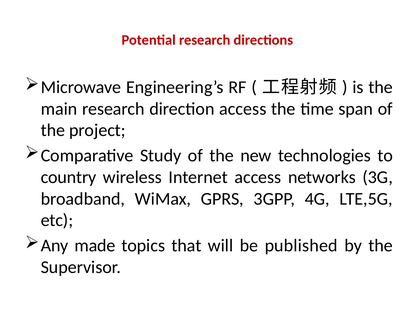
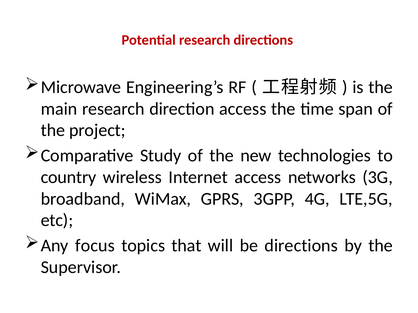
made: made -> focus
be published: published -> directions
